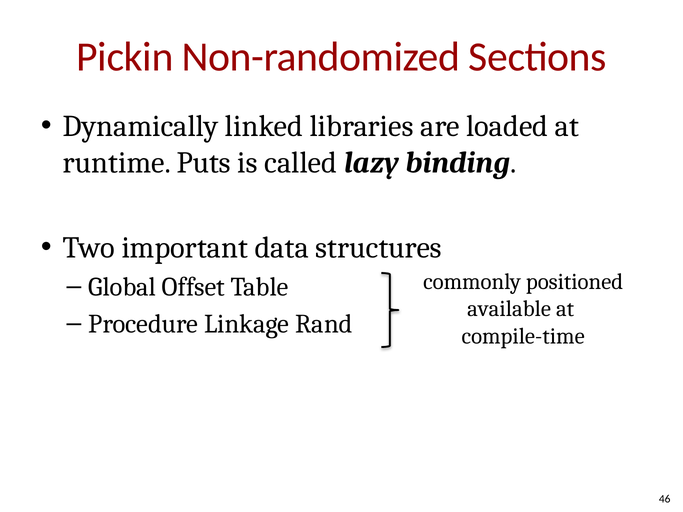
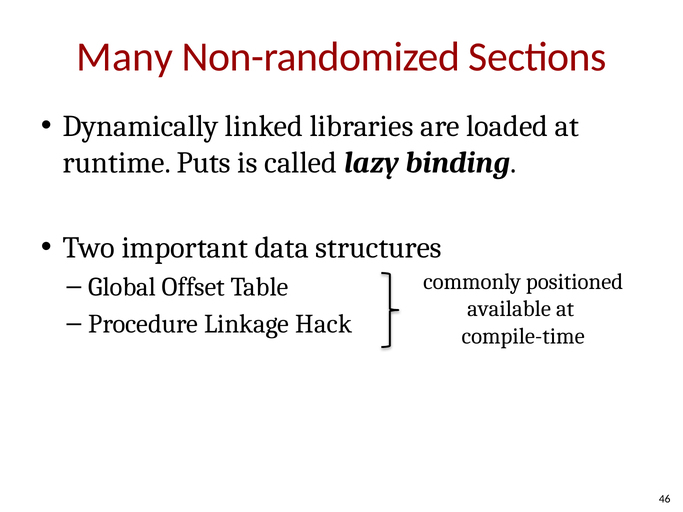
Pickin: Pickin -> Many
Rand: Rand -> Hack
